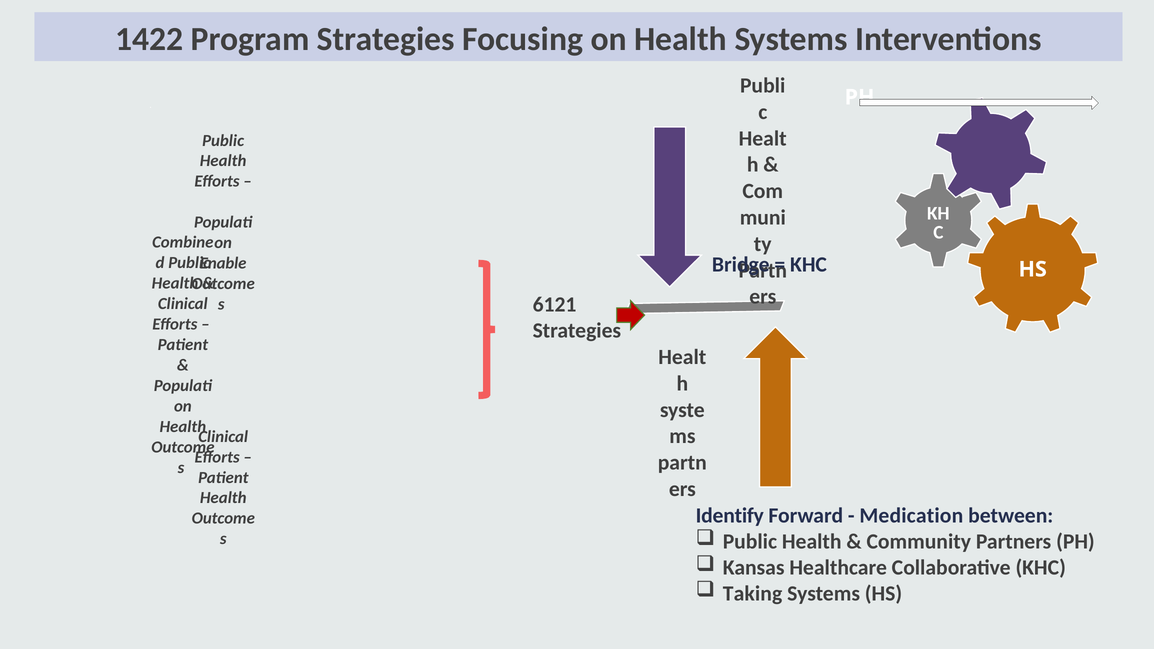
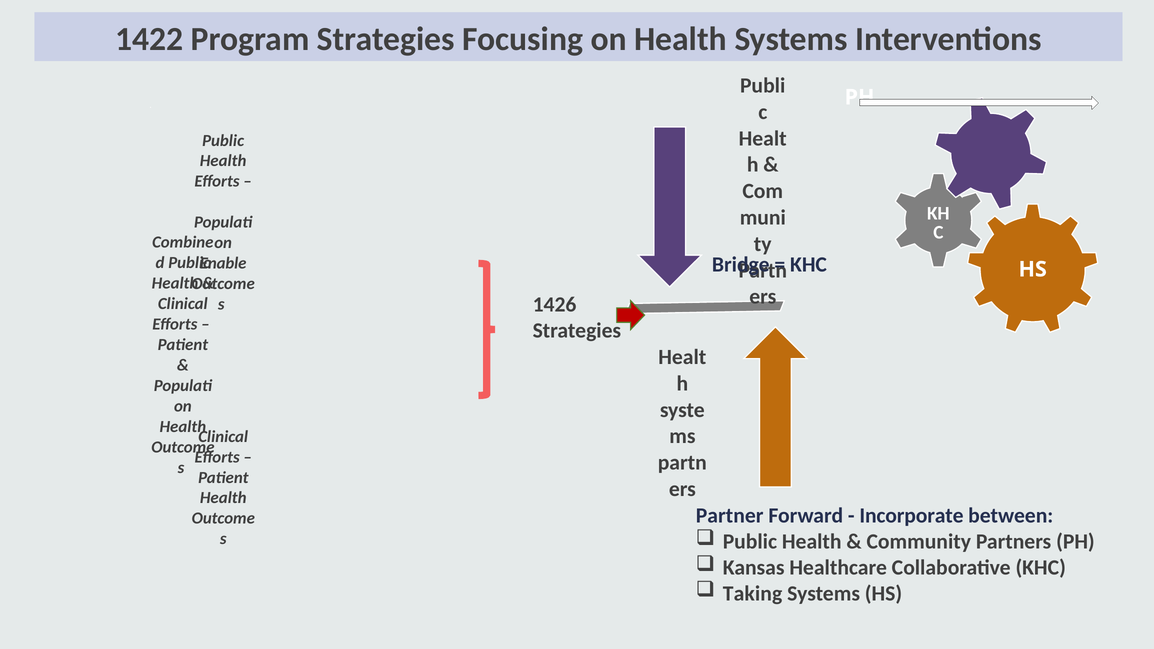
6121: 6121 -> 1426
Identify: Identify -> Partner
Medication: Medication -> Incorporate
